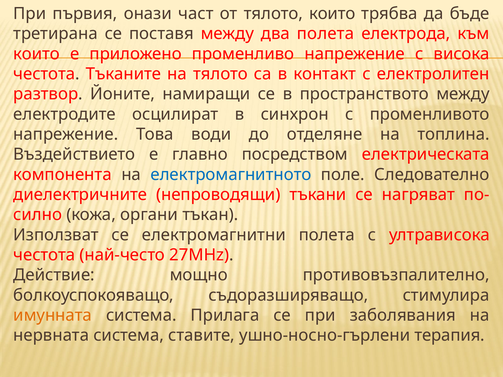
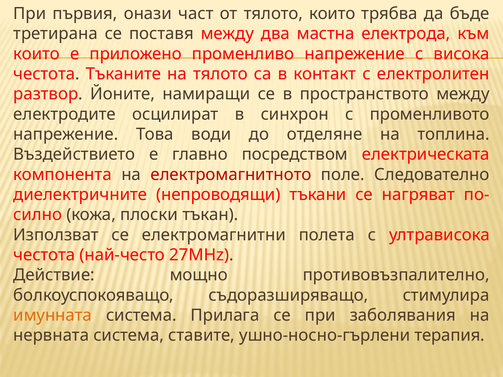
два полета: полета -> мастна
електромагнитното colour: blue -> red
органи: органи -> плоски
